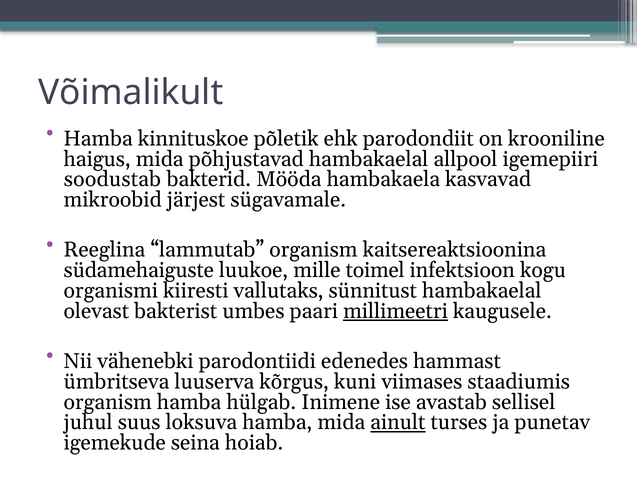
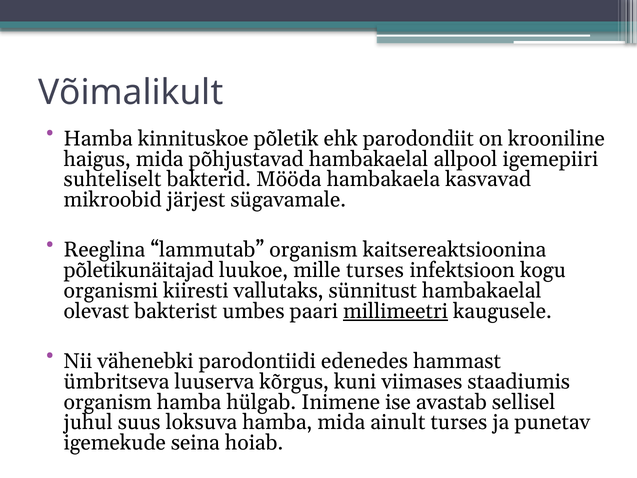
soodustab: soodustab -> suhteliselt
südamehaiguste: südamehaiguste -> põletikunäitajad
mille toimel: toimel -> turses
ainult underline: present -> none
